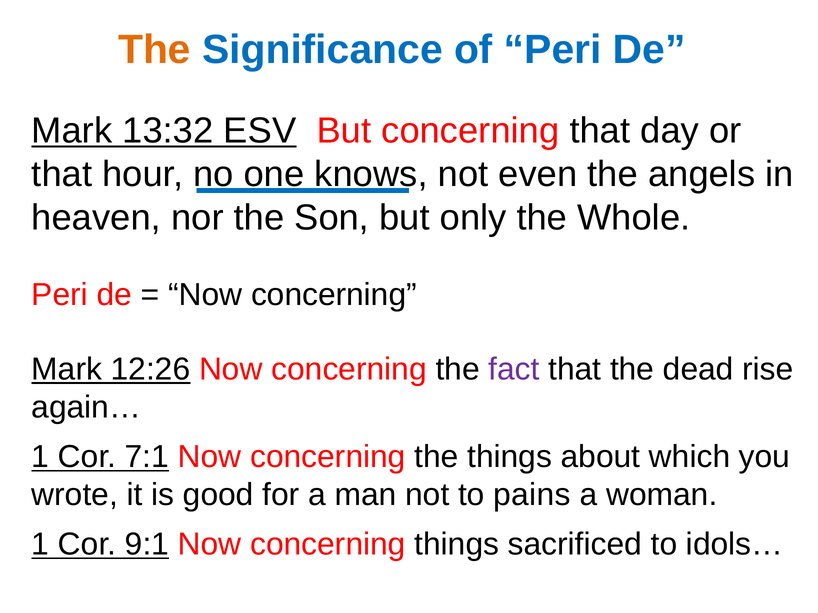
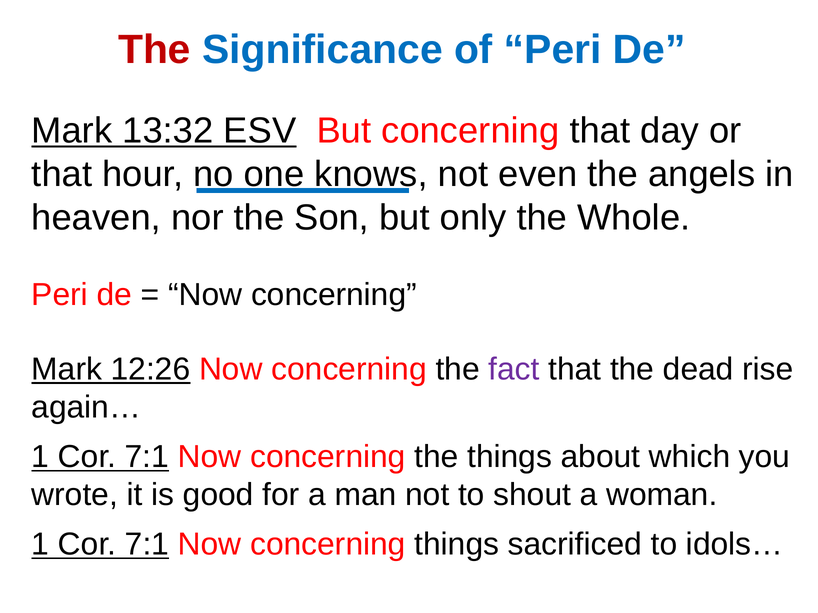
The at (154, 50) colour: orange -> red
pains: pains -> shout
9:1 at (147, 545): 9:1 -> 7:1
